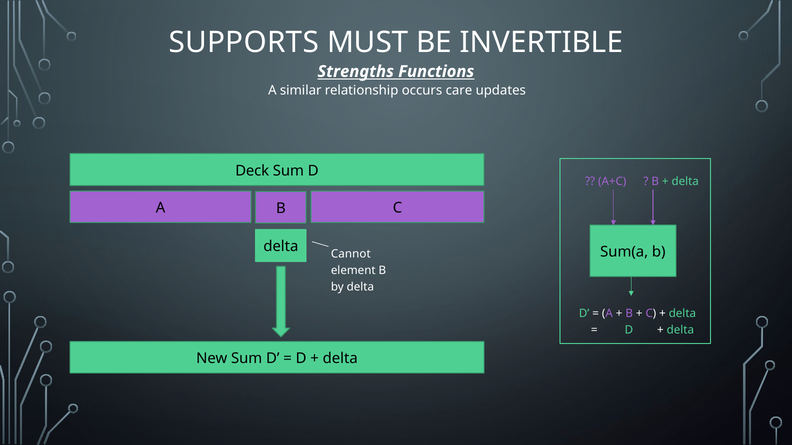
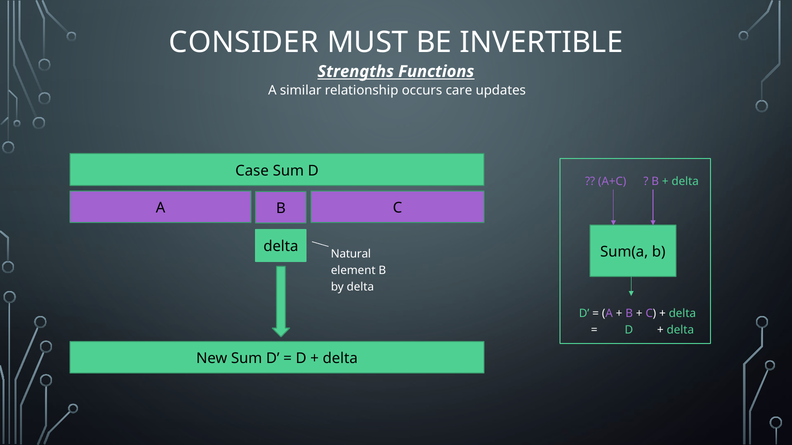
SUPPORTS: SUPPORTS -> CONSIDER
Deck: Deck -> Case
Cannot: Cannot -> Natural
